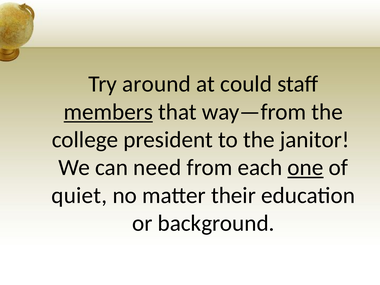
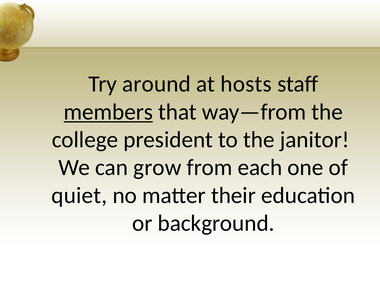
could: could -> hosts
need: need -> grow
one underline: present -> none
